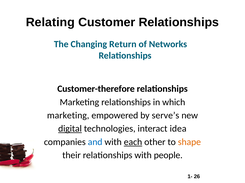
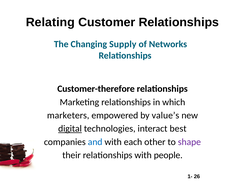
Return: Return -> Supply
marketing at (68, 116): marketing -> marketers
serve’s: serve’s -> value’s
idea: idea -> best
each underline: present -> none
shape colour: orange -> purple
